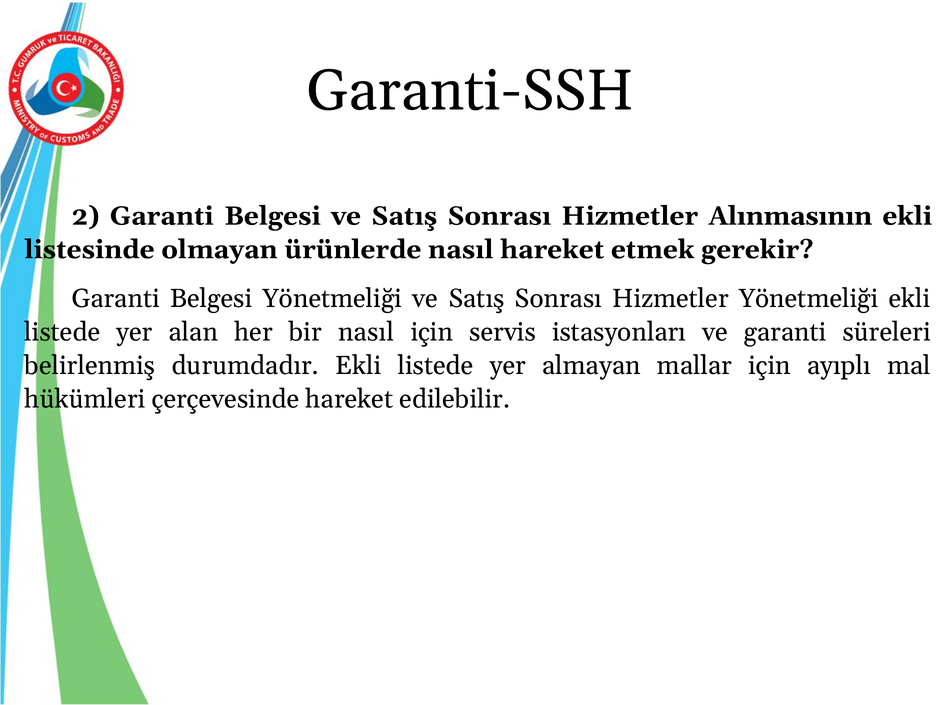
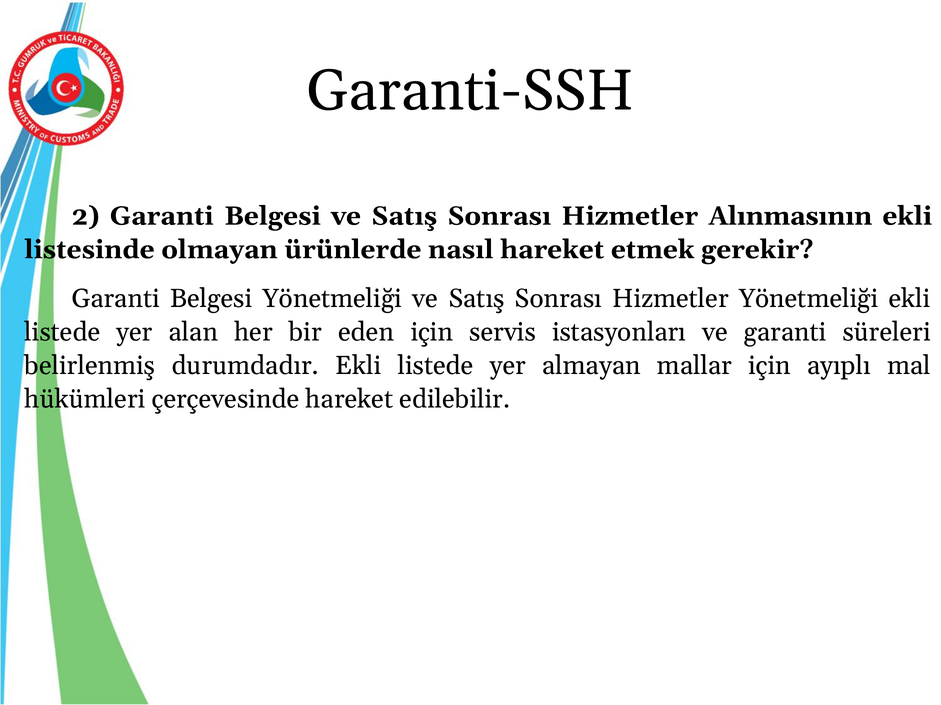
bir nasıl: nasıl -> eden
